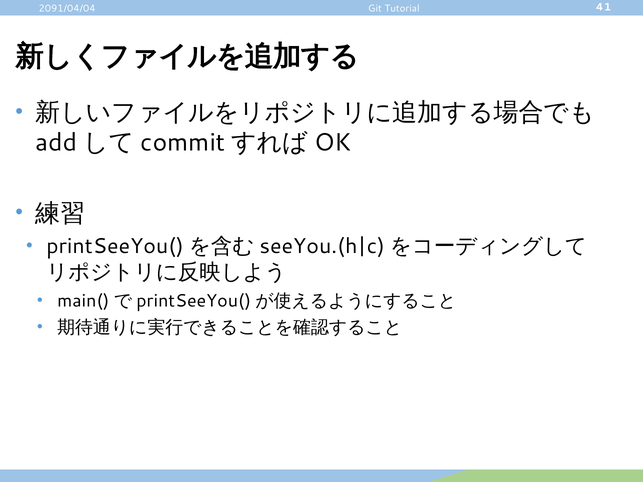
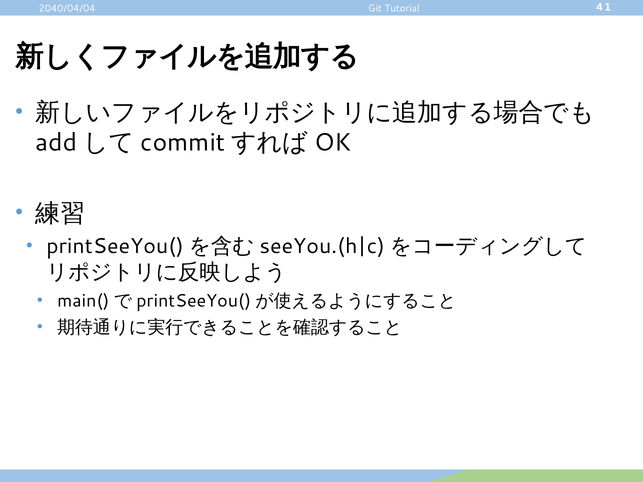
2091/04/04: 2091/04/04 -> 2040/04/04
